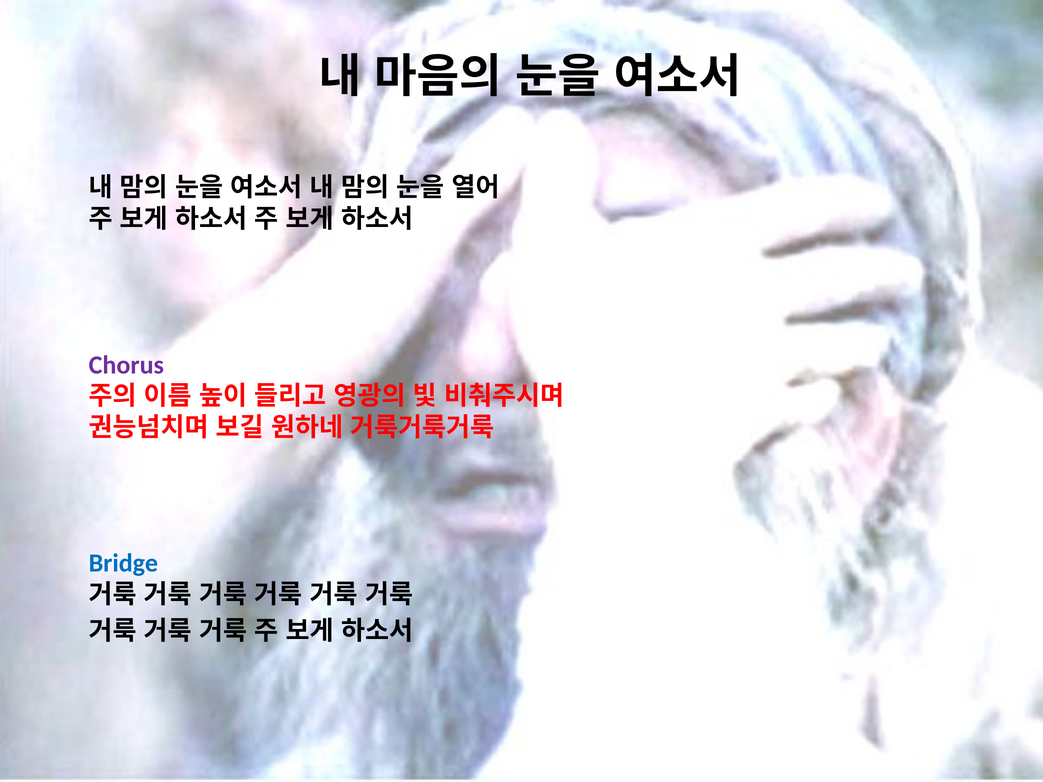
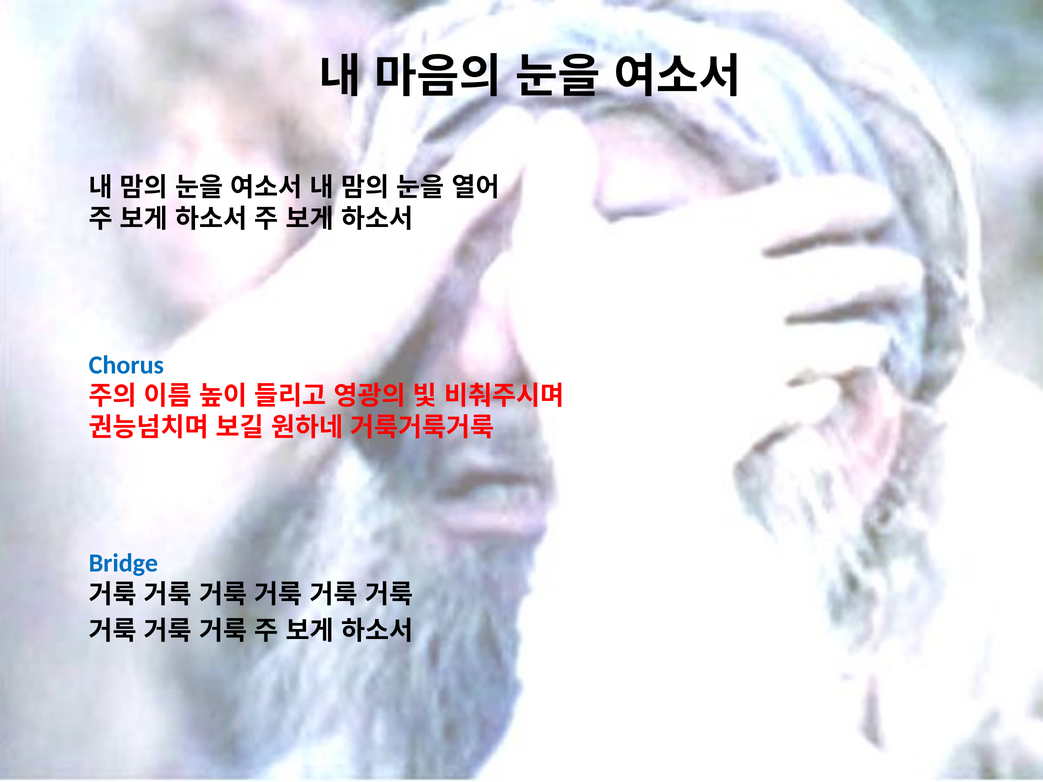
Chorus colour: purple -> blue
